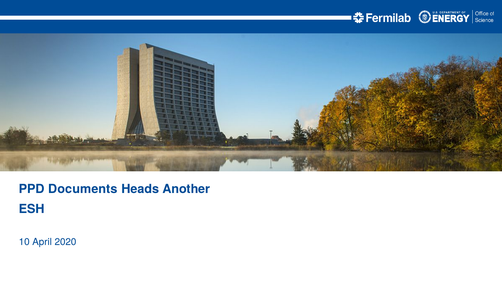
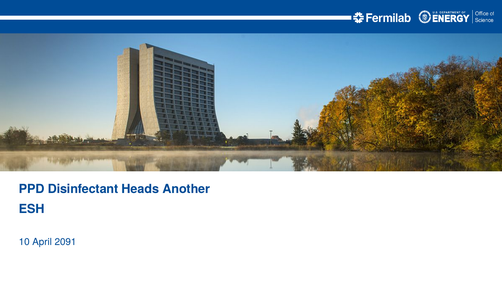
Documents: Documents -> Disinfectant
2020: 2020 -> 2091
